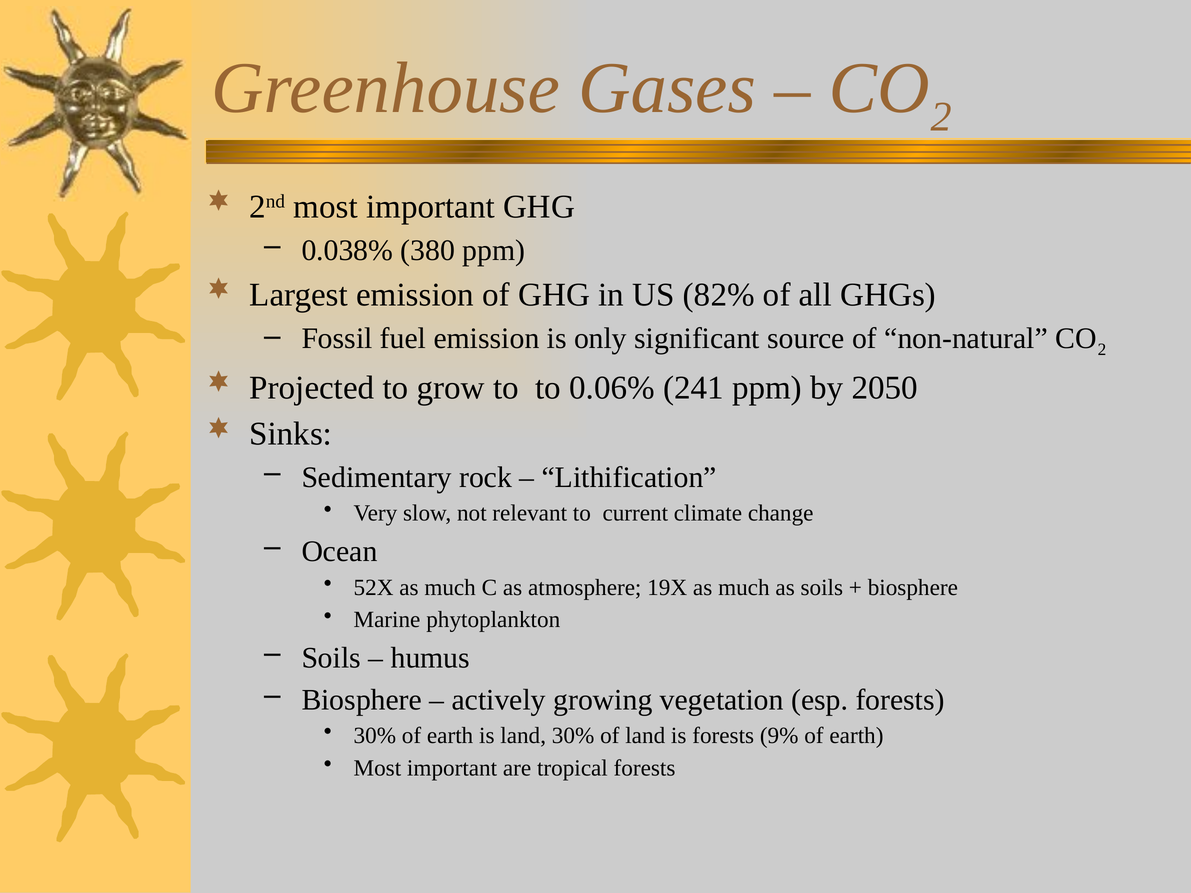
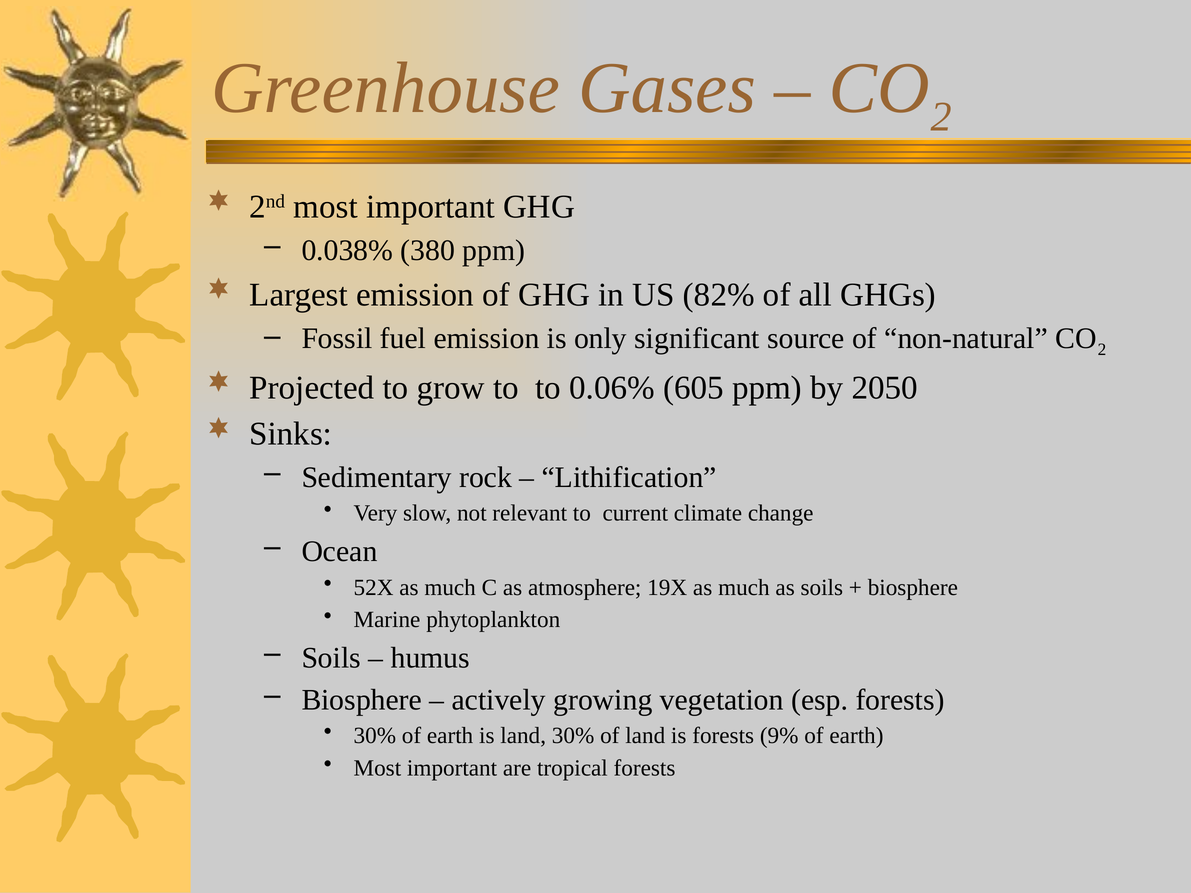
241: 241 -> 605
